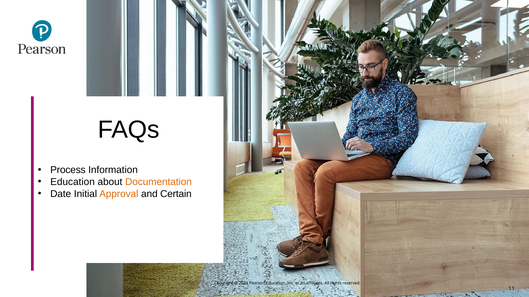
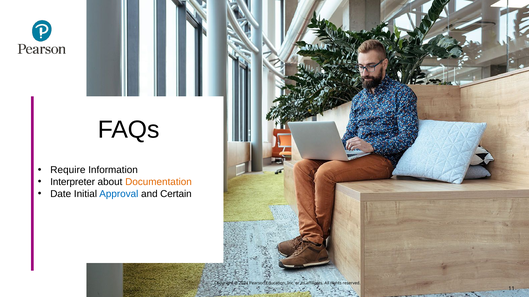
Process: Process -> Require
Education at (73, 182): Education -> Interpreter
Approval colour: orange -> blue
